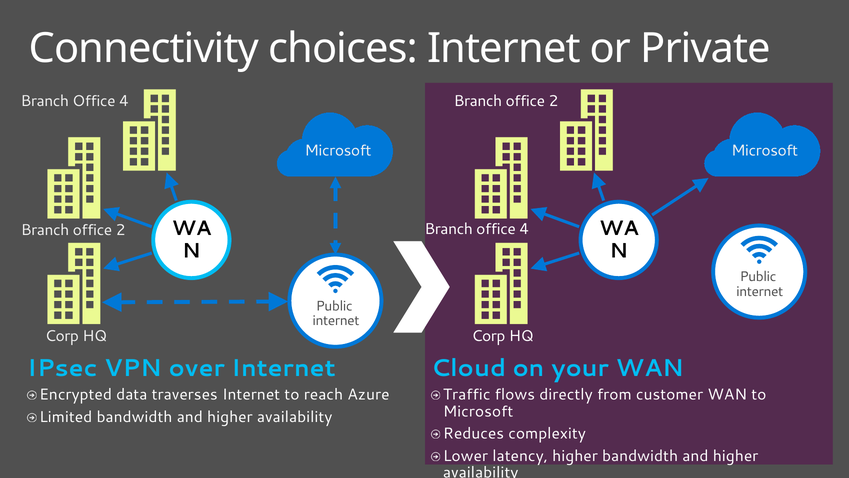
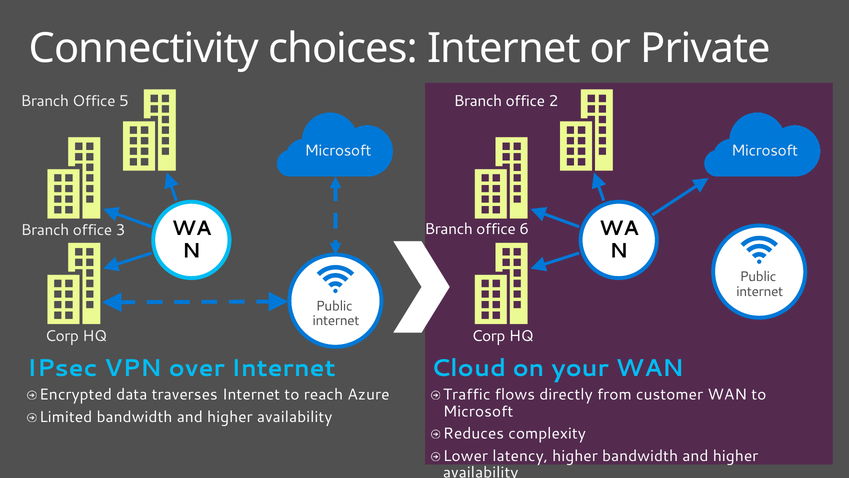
4 at (124, 101): 4 -> 5
4 at (524, 229): 4 -> 6
2 at (121, 230): 2 -> 3
